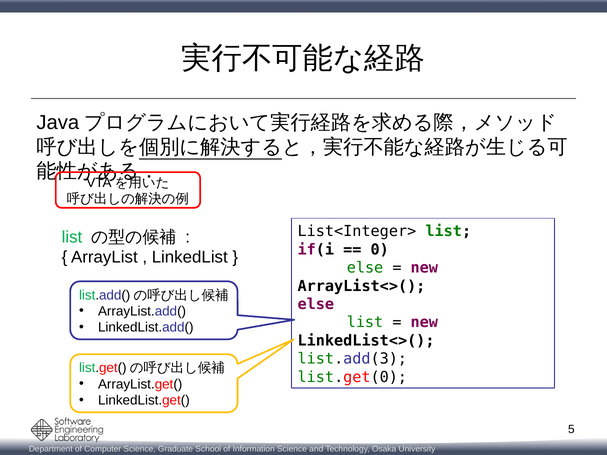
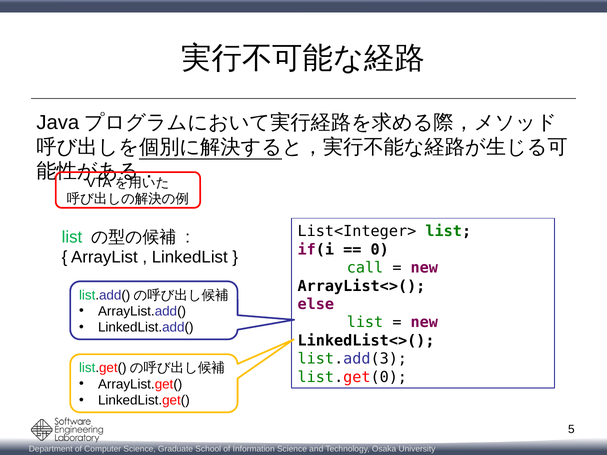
else at (365, 268): else -> call
